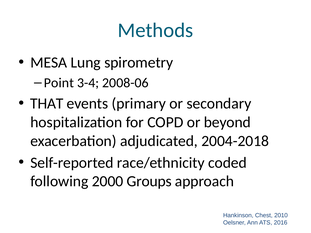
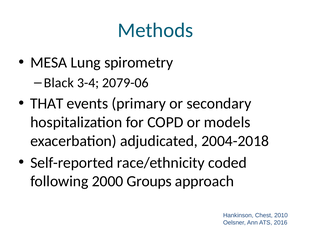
Point: Point -> Black
2008-06: 2008-06 -> 2079-06
beyond: beyond -> models
